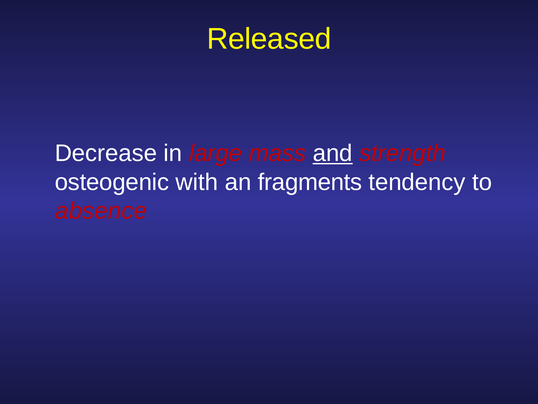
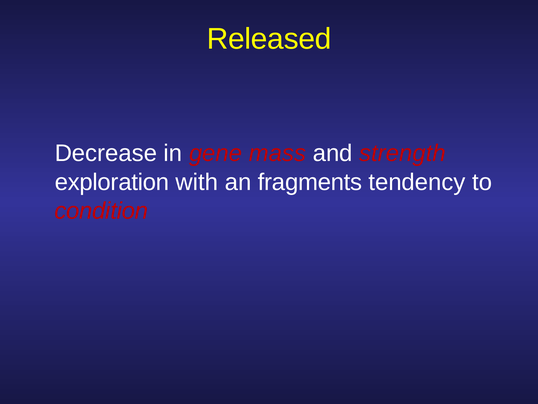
large: large -> gene
and underline: present -> none
osteogenic: osteogenic -> exploration
absence: absence -> condition
